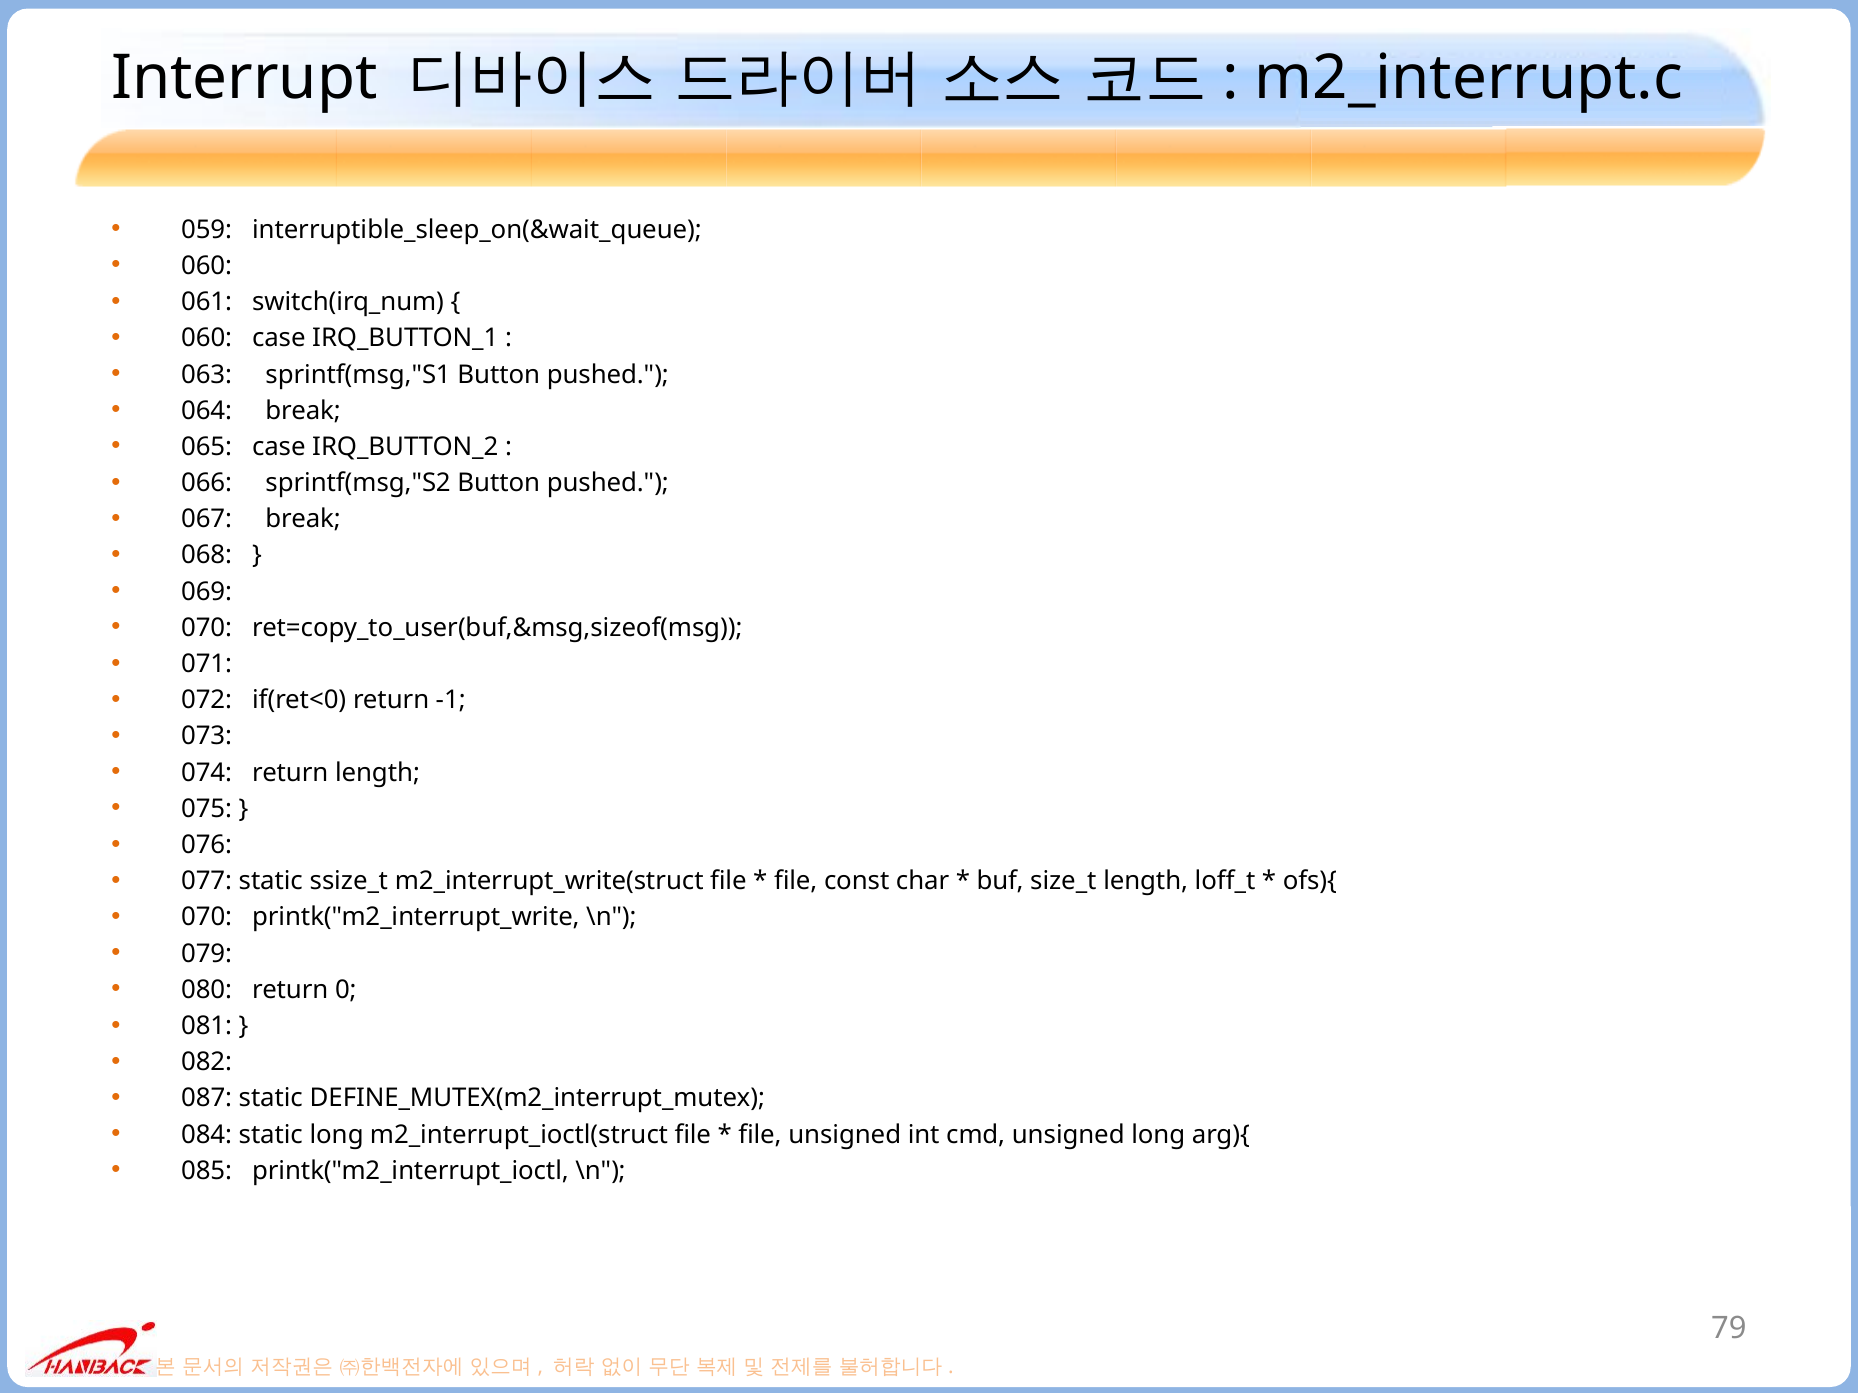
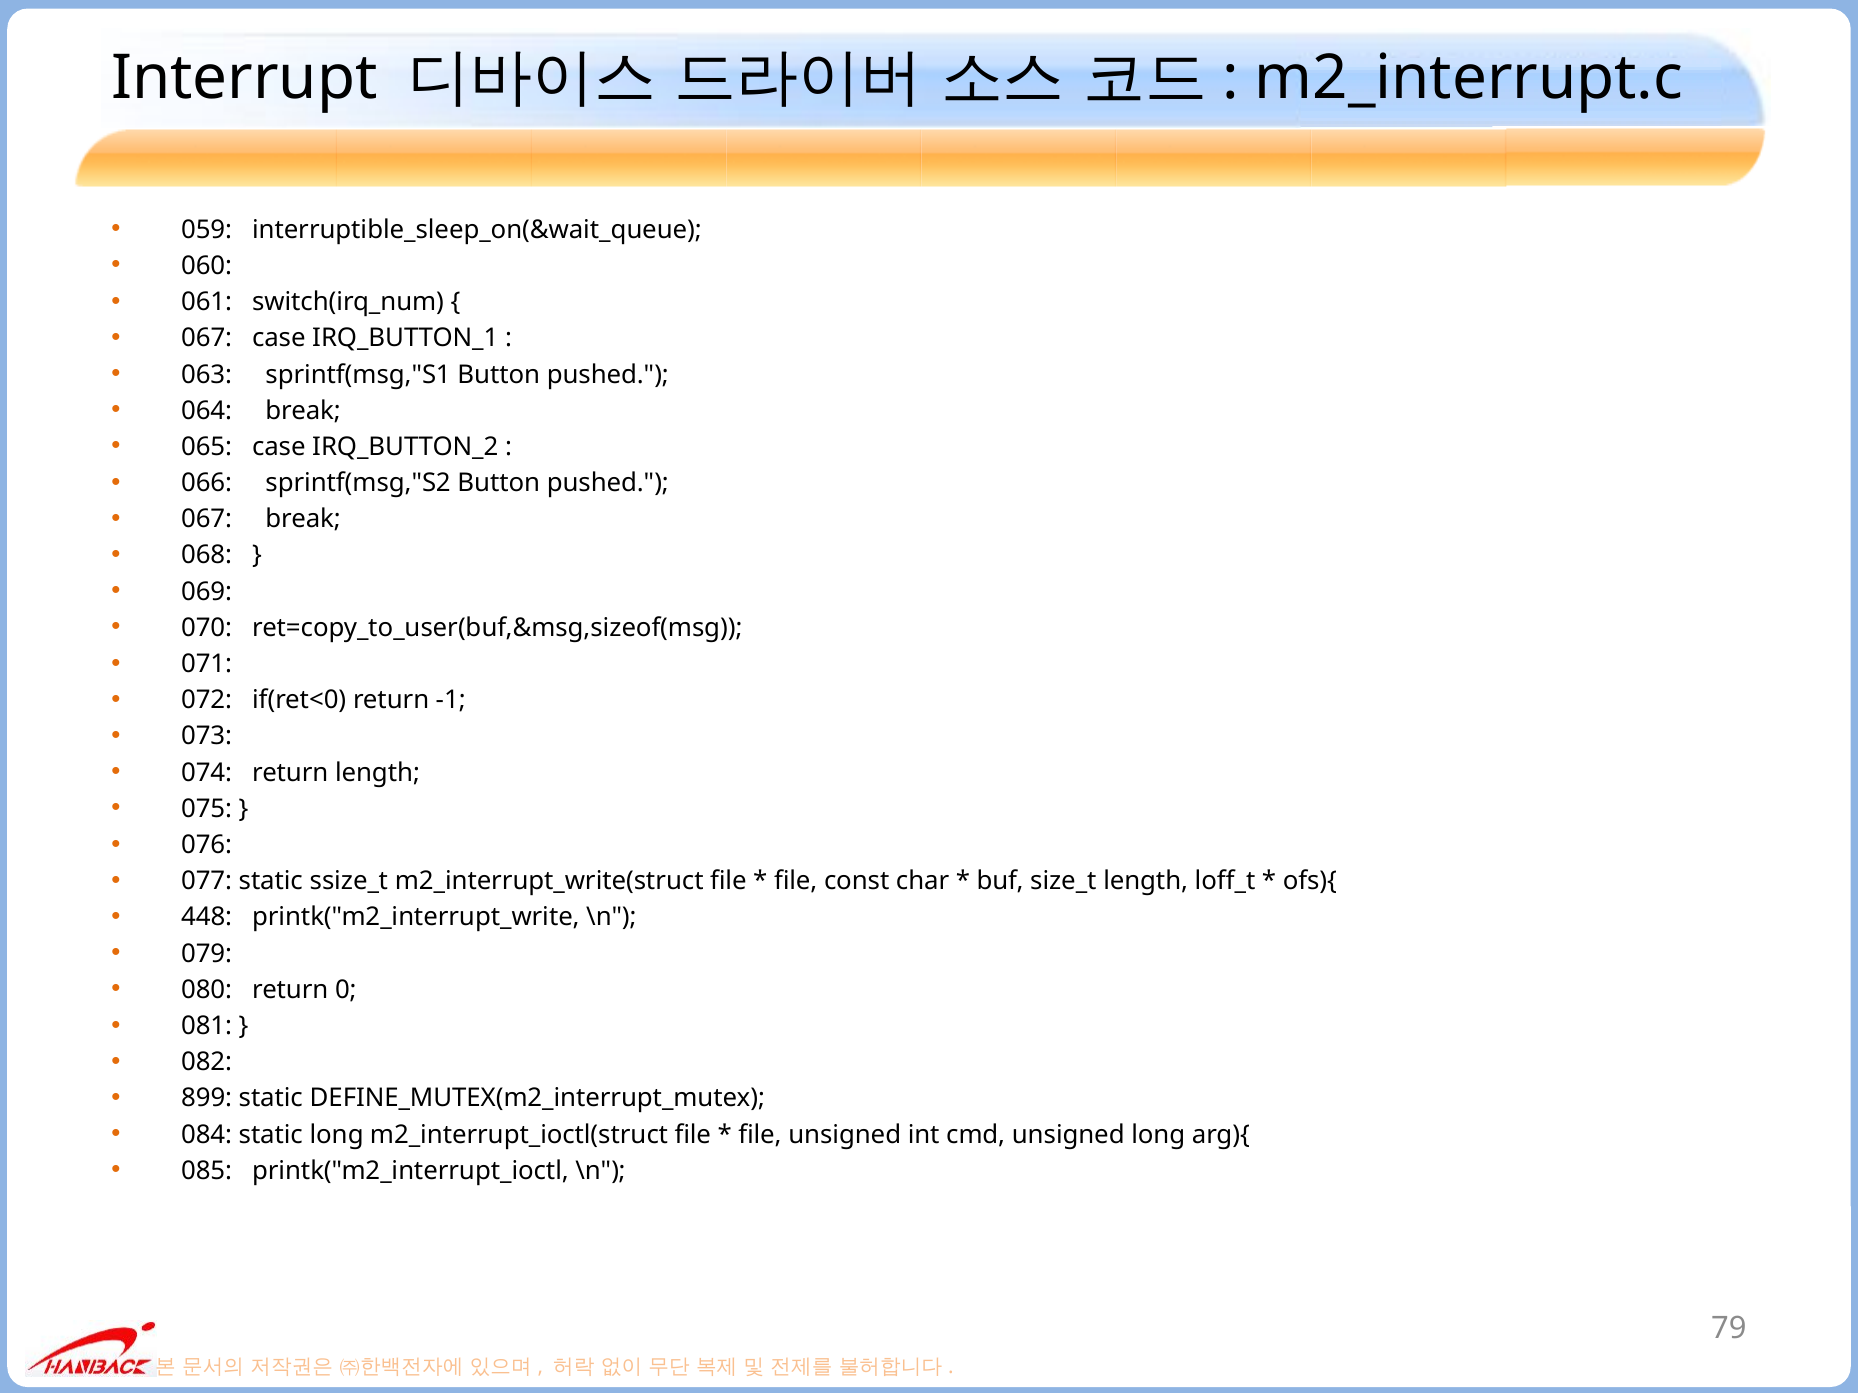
060 at (207, 338): 060 -> 067
070 at (207, 918): 070 -> 448
087: 087 -> 899
